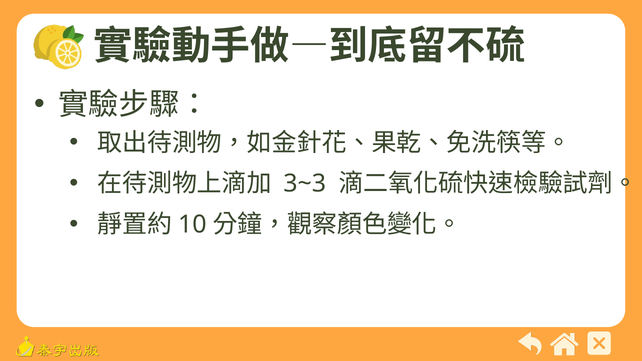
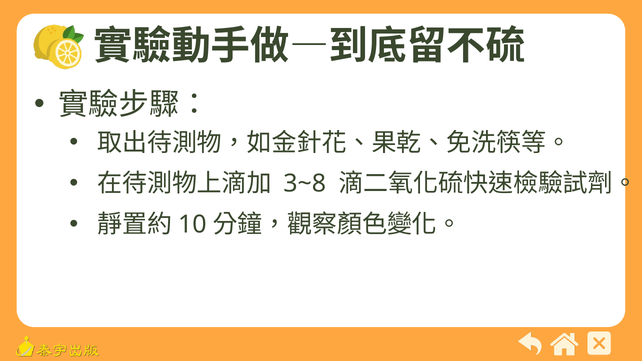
3~3: 3~3 -> 3~8
